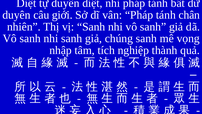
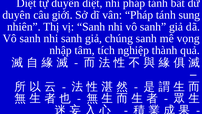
chân: chân -> sung
